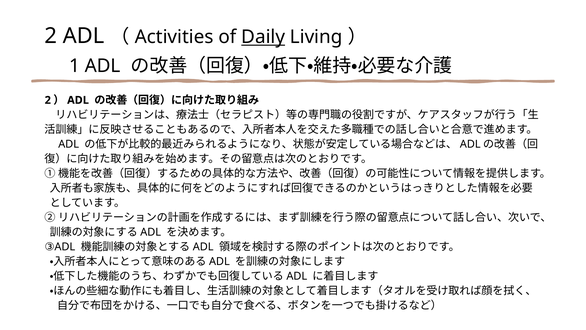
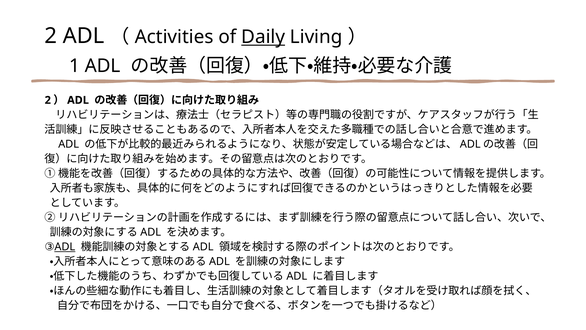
ADL at (65, 247) underline: none -> present
